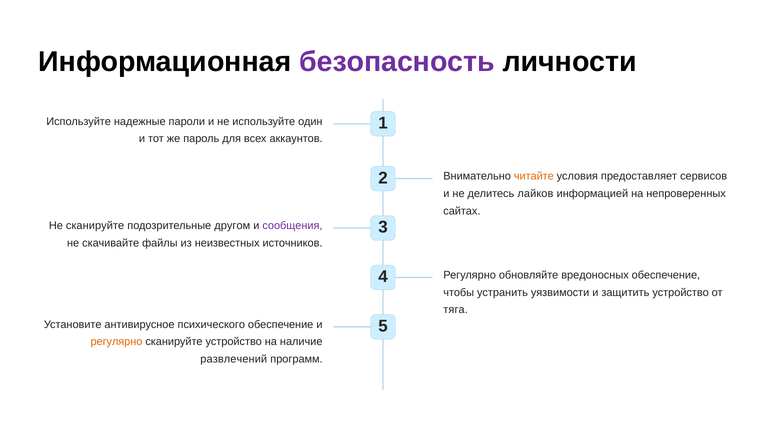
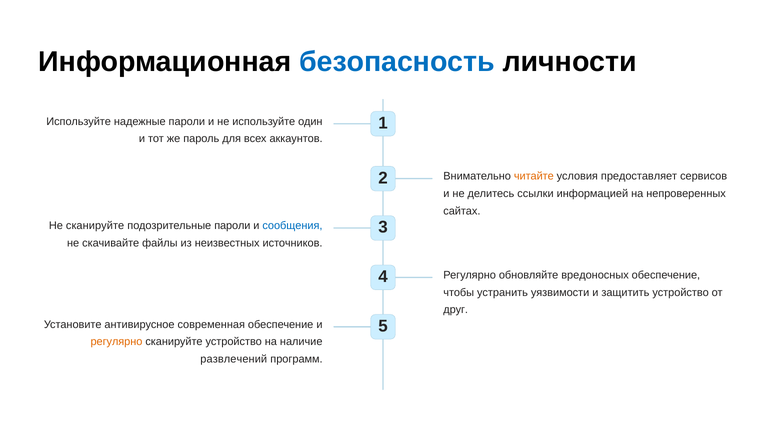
безопасность colour: purple -> blue
лайков: лайков -> ссылки
подозрительные другом: другом -> пароли
сообщения colour: purple -> blue
тяга: тяга -> друг
психического: психического -> современная
